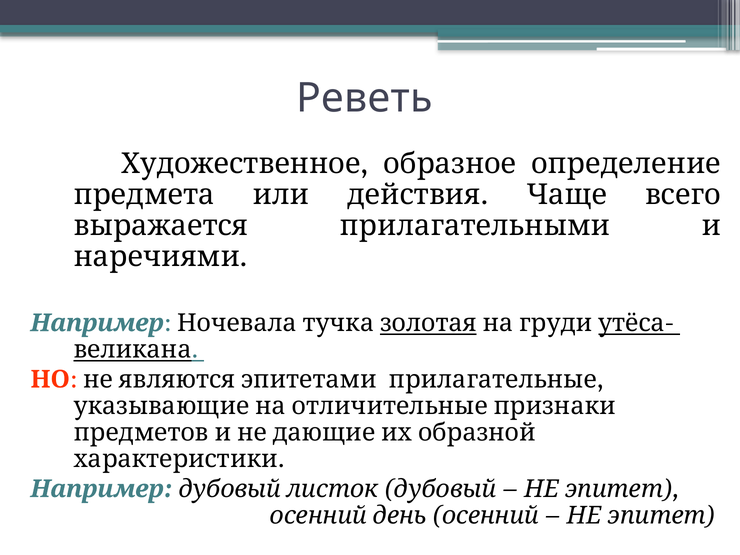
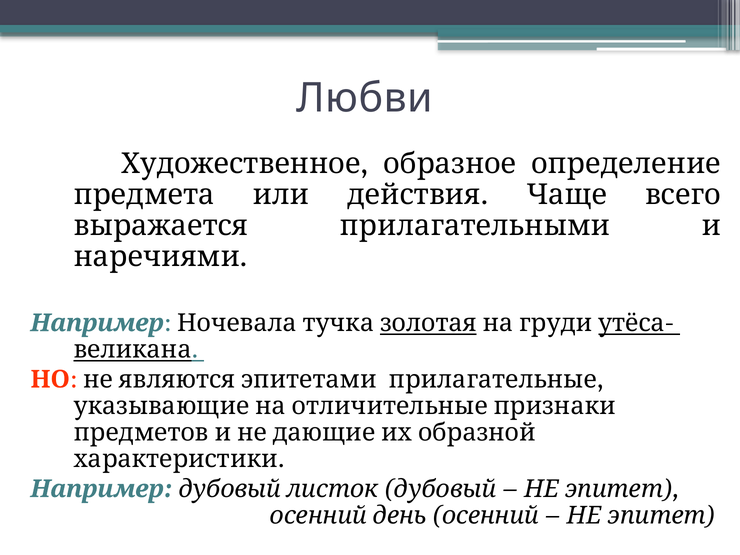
Реветь: Реветь -> Любви
